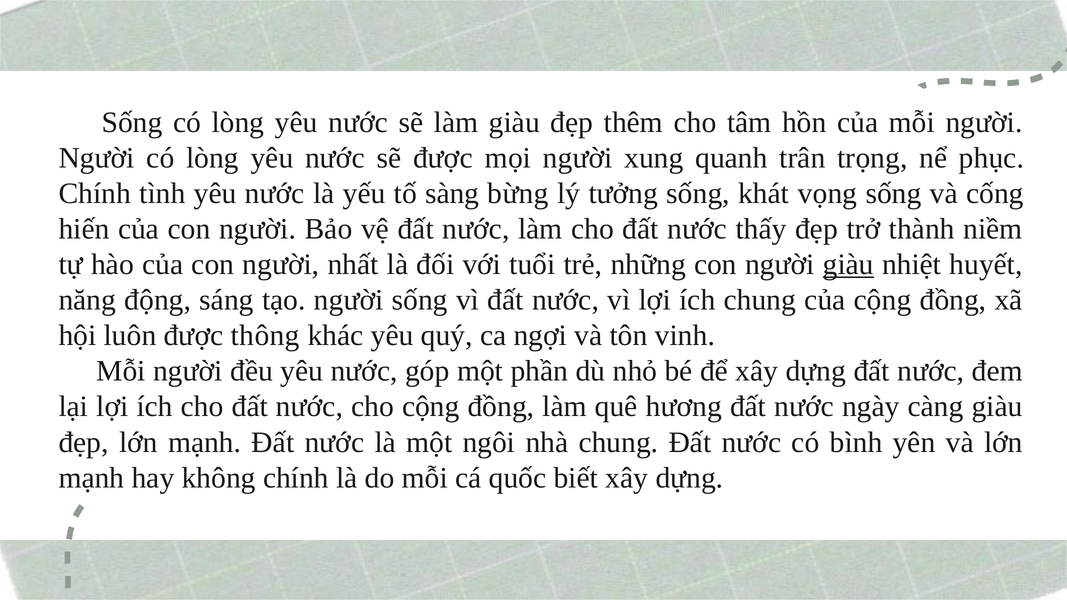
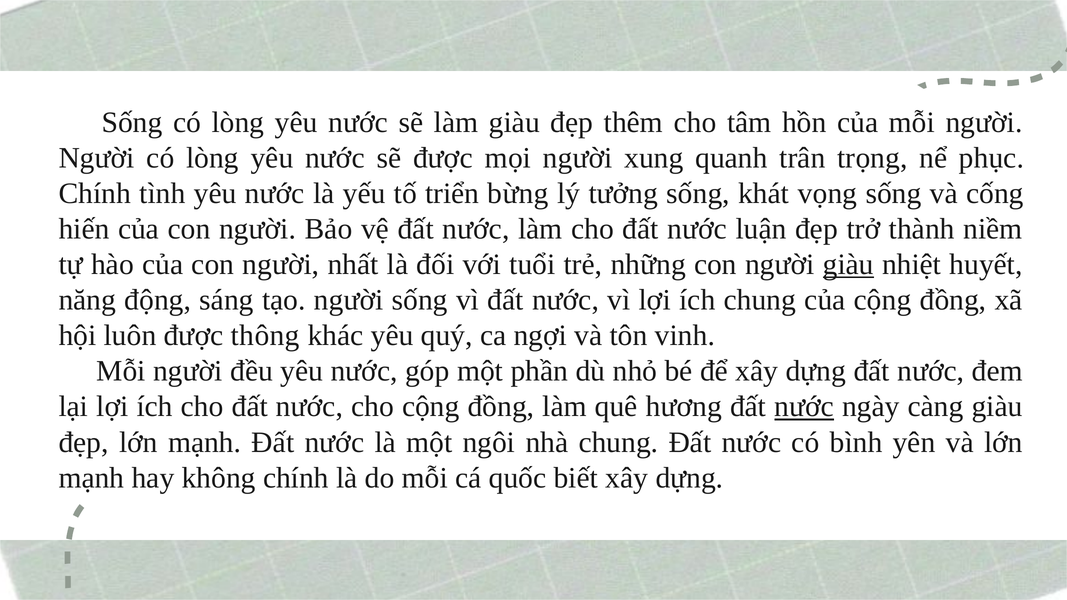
sàng: sàng -> triển
thấy: thấy -> luận
nước at (804, 407) underline: none -> present
